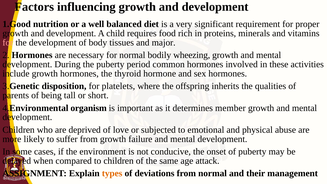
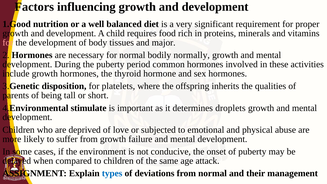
wheezing: wheezing -> normally
organism: organism -> stimulate
member: member -> droplets
types colour: orange -> blue
